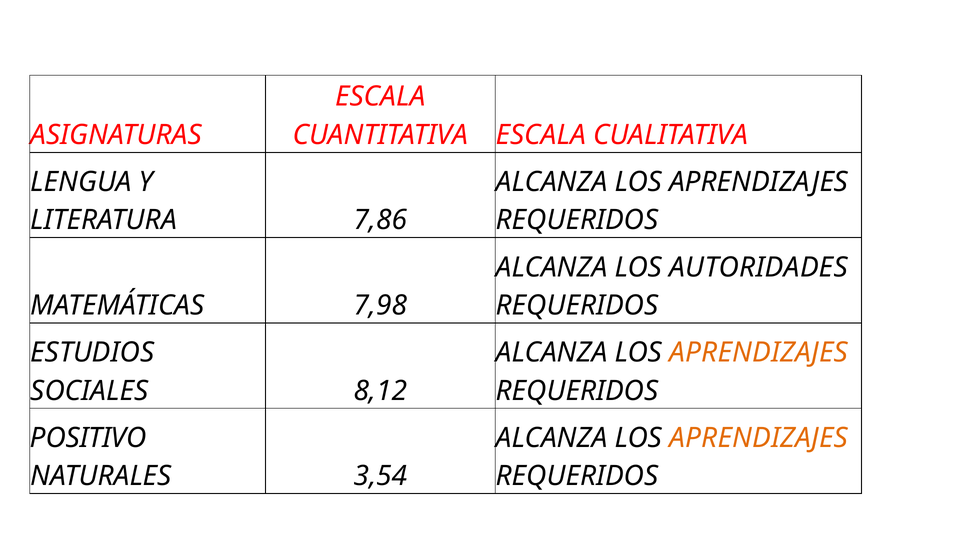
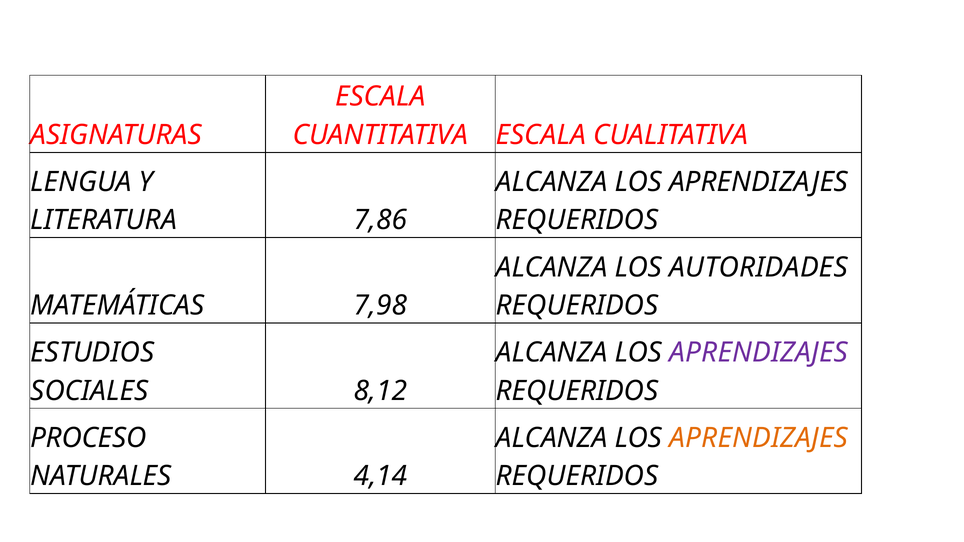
APRENDIZAJES at (759, 353) colour: orange -> purple
POSITIVO: POSITIVO -> PROCESO
3,54: 3,54 -> 4,14
